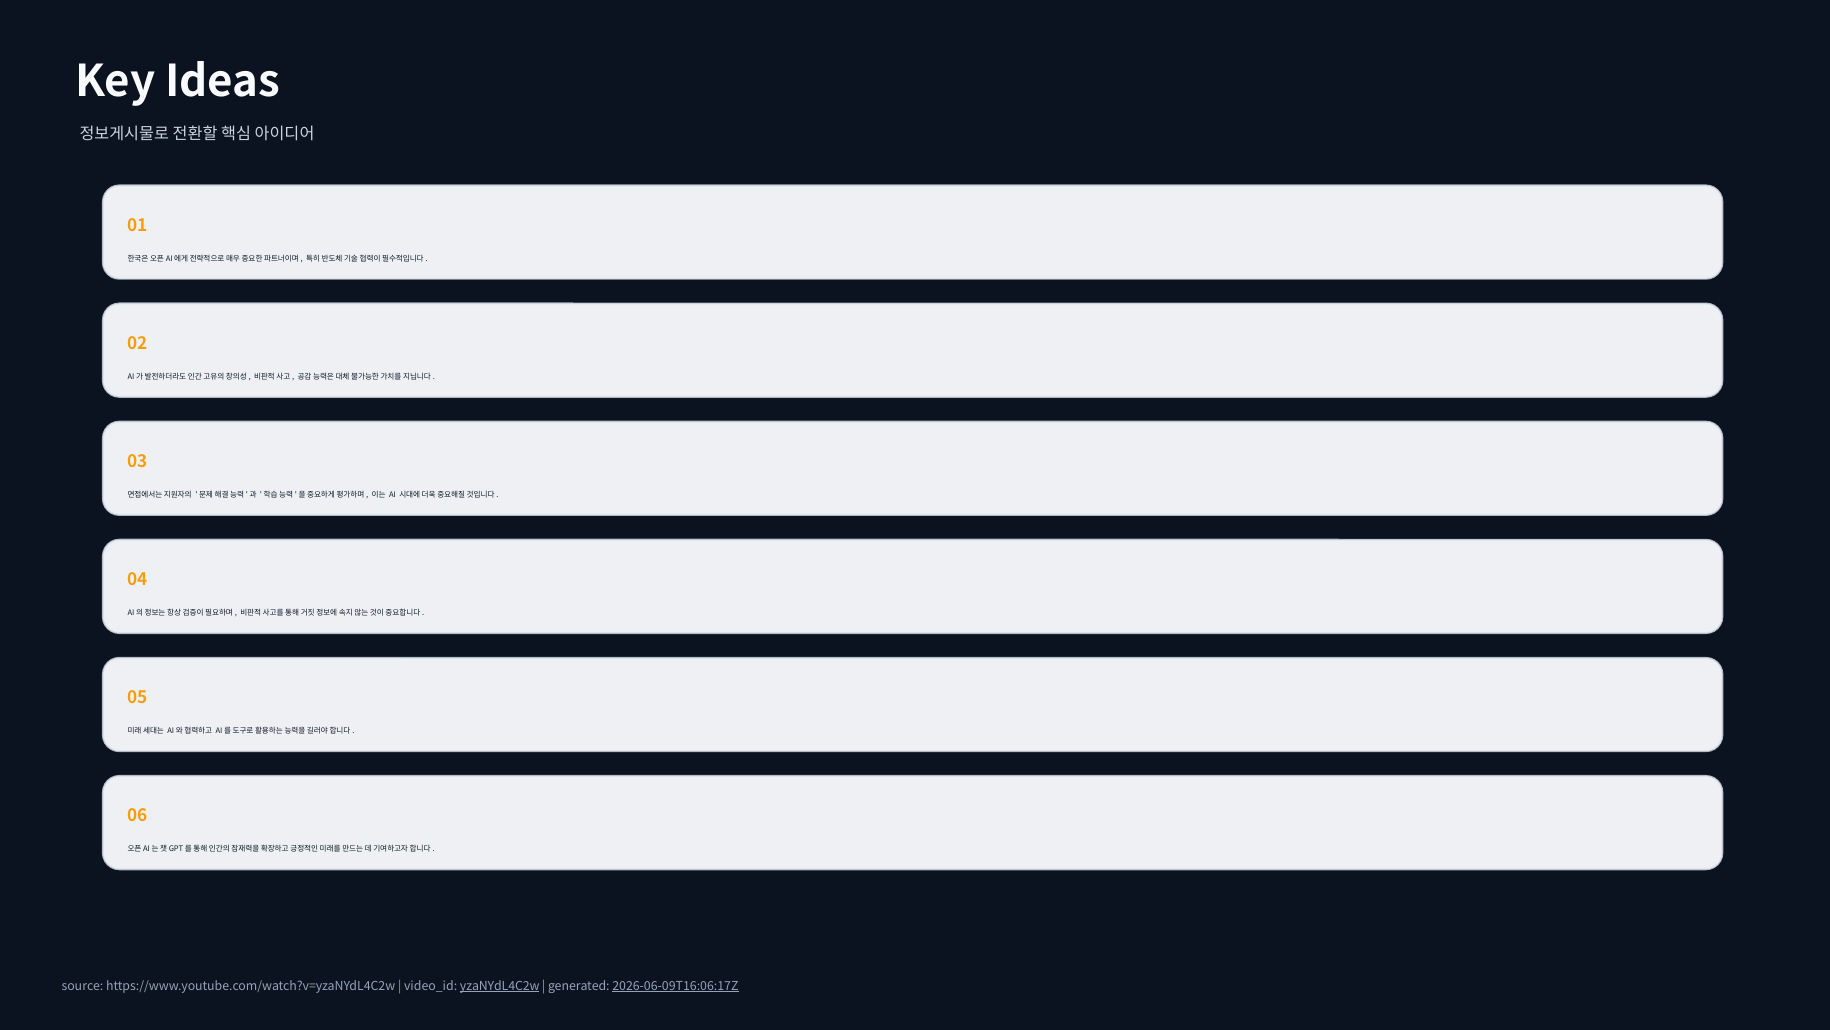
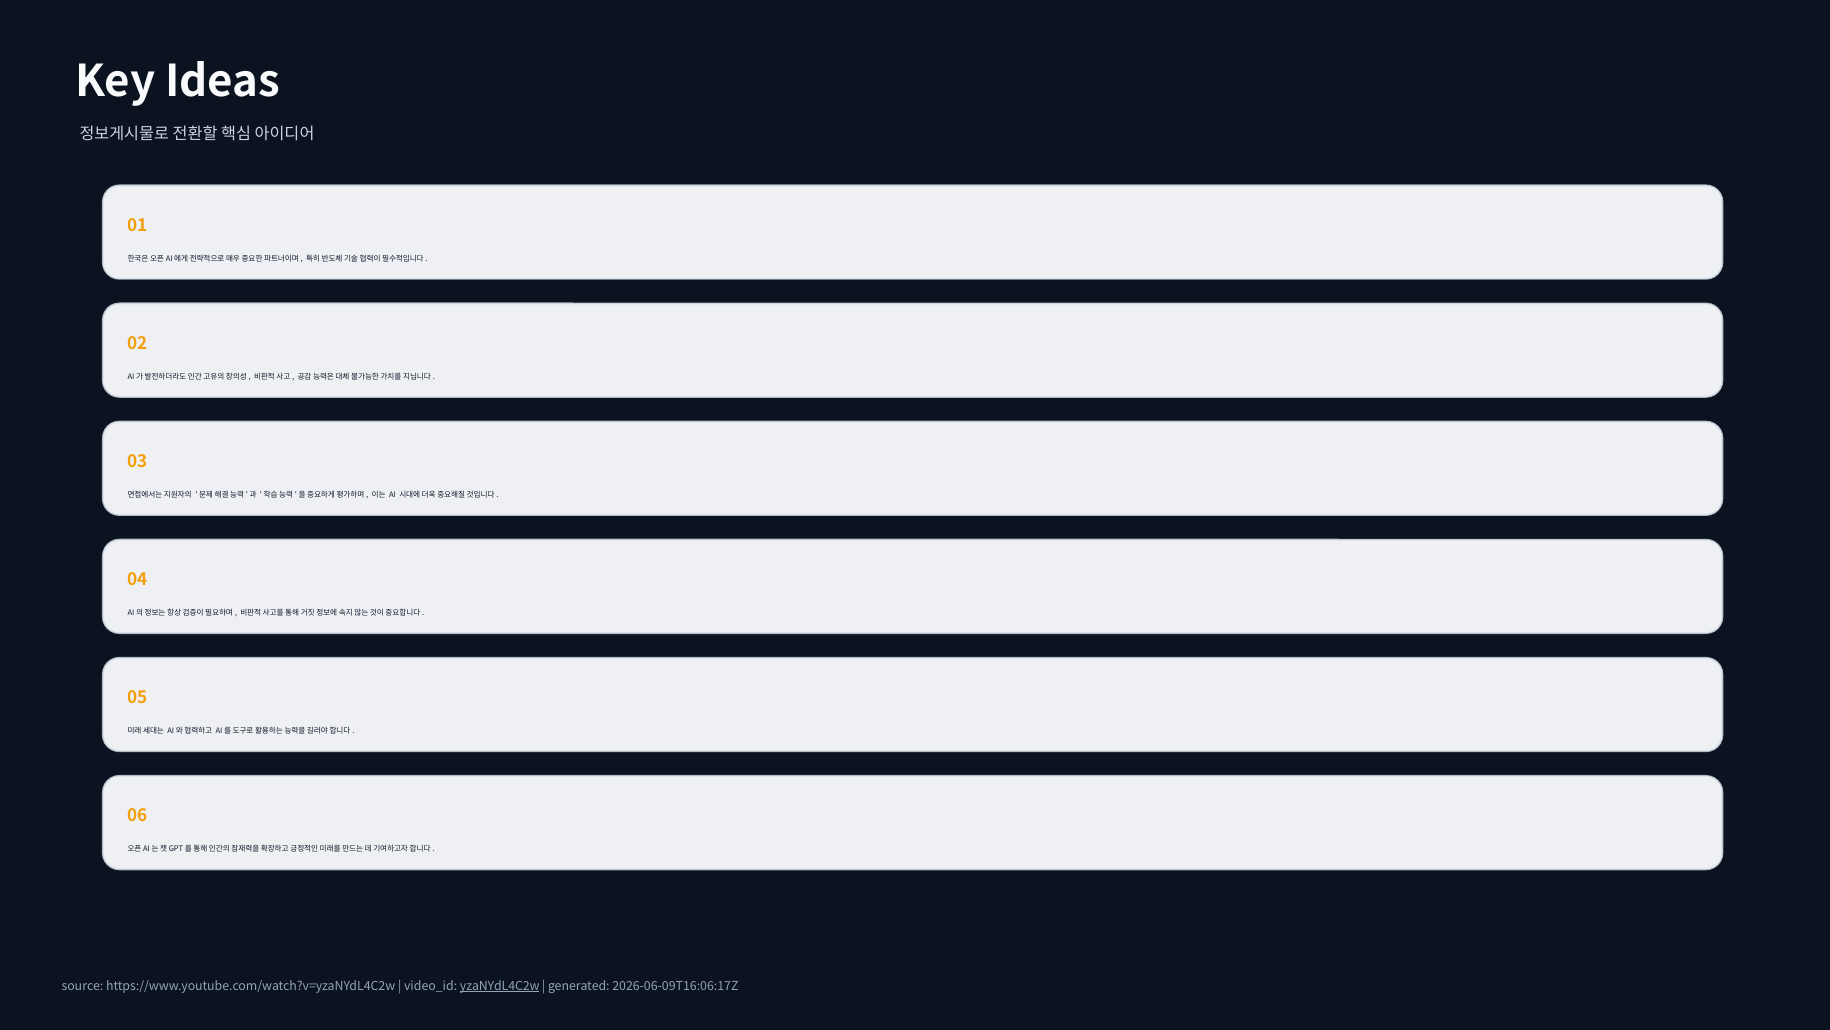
2026-06-09T16:06:17Z underline: present -> none
